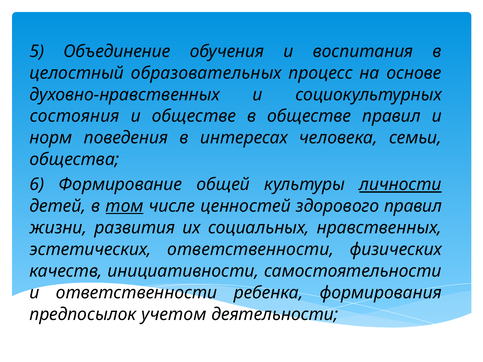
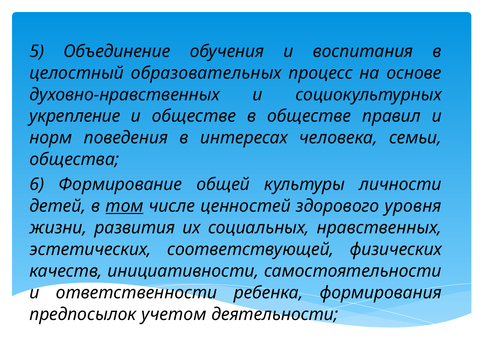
состояния: состояния -> укрепление
личности underline: present -> none
здорового правил: правил -> уровня
эстетических ответственности: ответственности -> соответствующей
